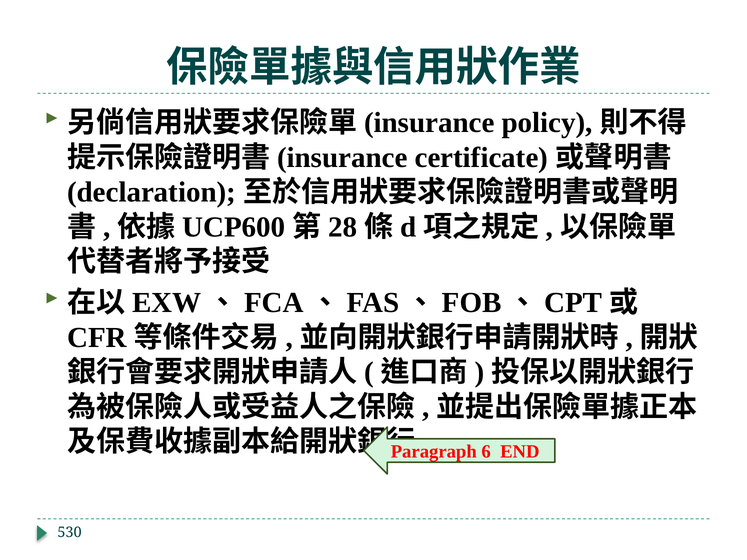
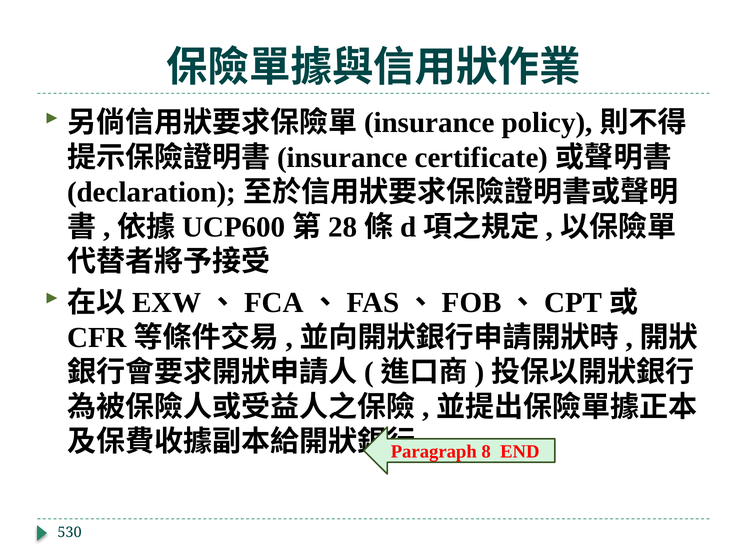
6: 6 -> 8
